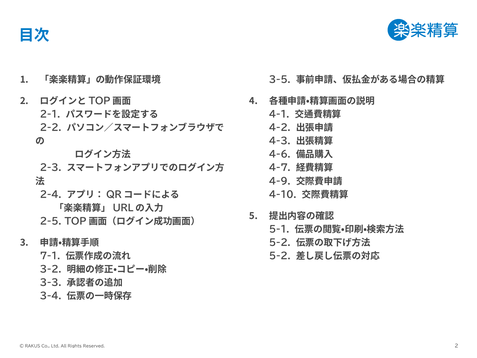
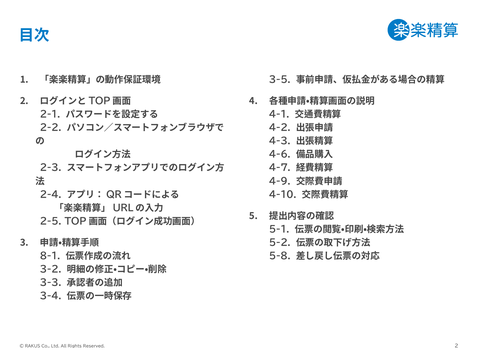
7-1: 7-1 -> 8-1
5-2 at (280, 256): 5-2 -> 5-8
